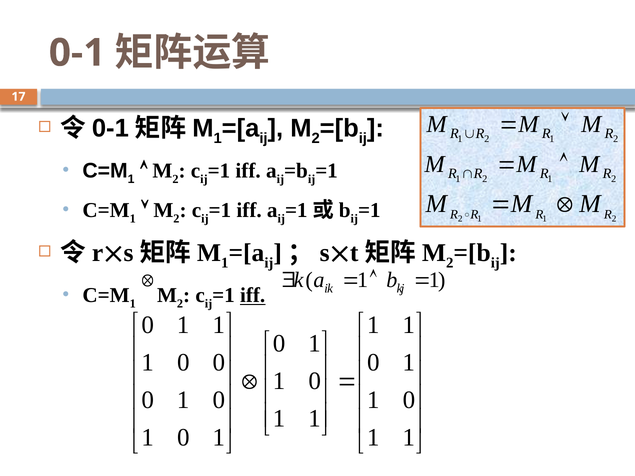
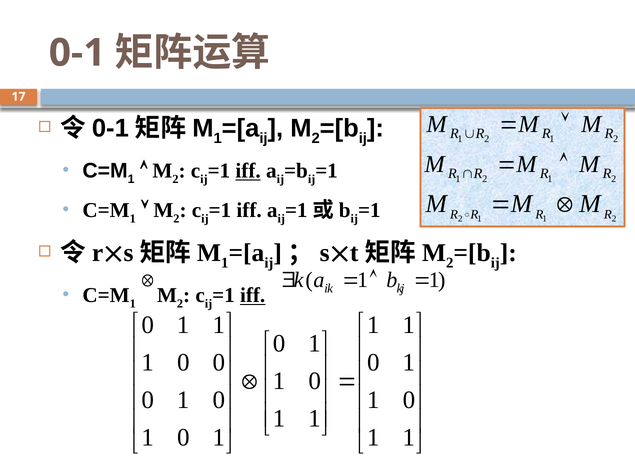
iff at (248, 171) underline: none -> present
